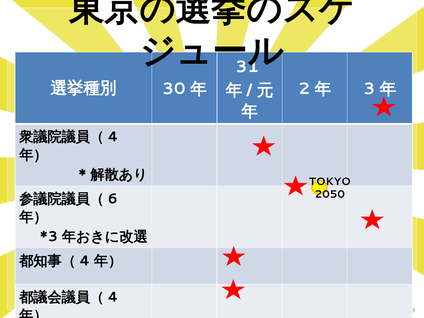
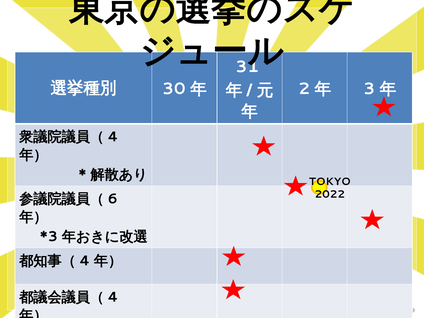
2050: 2050 -> 2022
